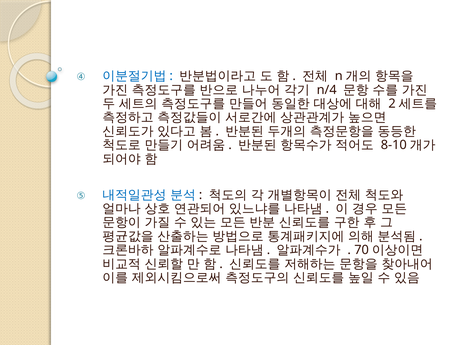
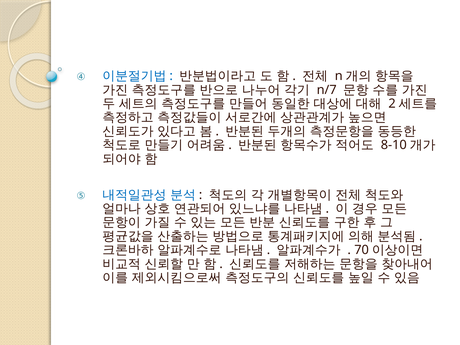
n/4: n/4 -> n/7
